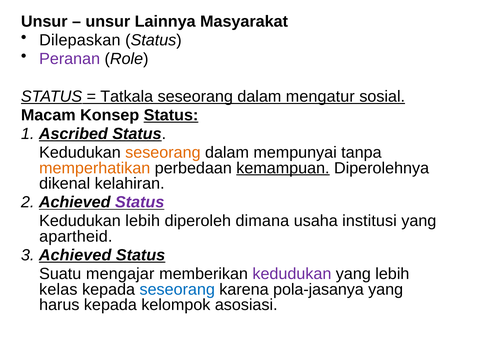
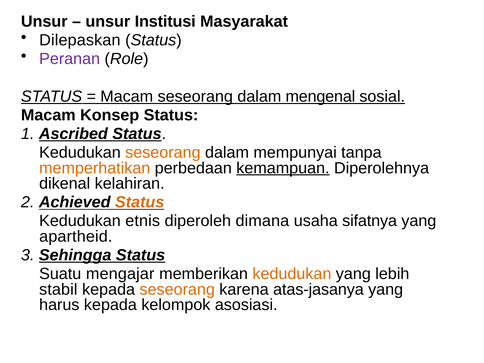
Lainnya: Lainnya -> Institusi
Tatkala at (127, 96): Tatkala -> Macam
mengatur: mengatur -> mengenal
Status at (171, 115) underline: present -> none
Status at (140, 202) colour: purple -> orange
Kedudukan lebih: lebih -> etnis
institusi: institusi -> sifatnya
3 Achieved: Achieved -> Sehingga
kedudukan at (292, 274) colour: purple -> orange
kelas: kelas -> stabil
seseorang at (177, 289) colour: blue -> orange
pola-jasanya: pola-jasanya -> atas-jasanya
